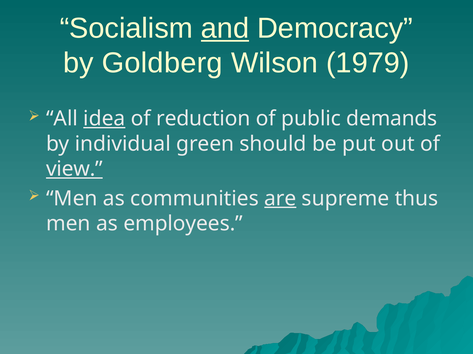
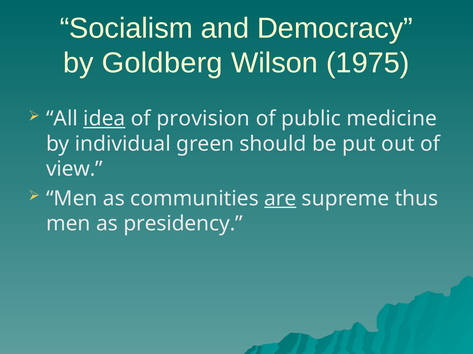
and underline: present -> none
1979: 1979 -> 1975
reduction: reduction -> provision
demands: demands -> medicine
view underline: present -> none
employees: employees -> presidency
